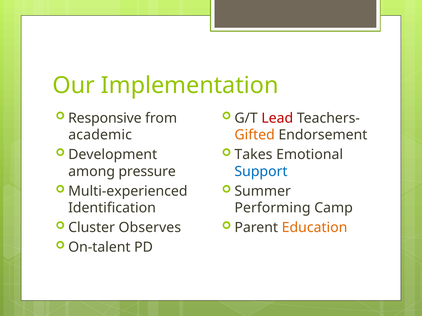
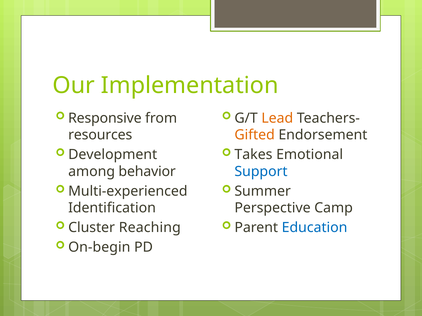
Lead colour: red -> orange
academic: academic -> resources
pressure: pressure -> behavior
Performing: Performing -> Perspective
Observes: Observes -> Reaching
Education colour: orange -> blue
On-talent: On-talent -> On-begin
